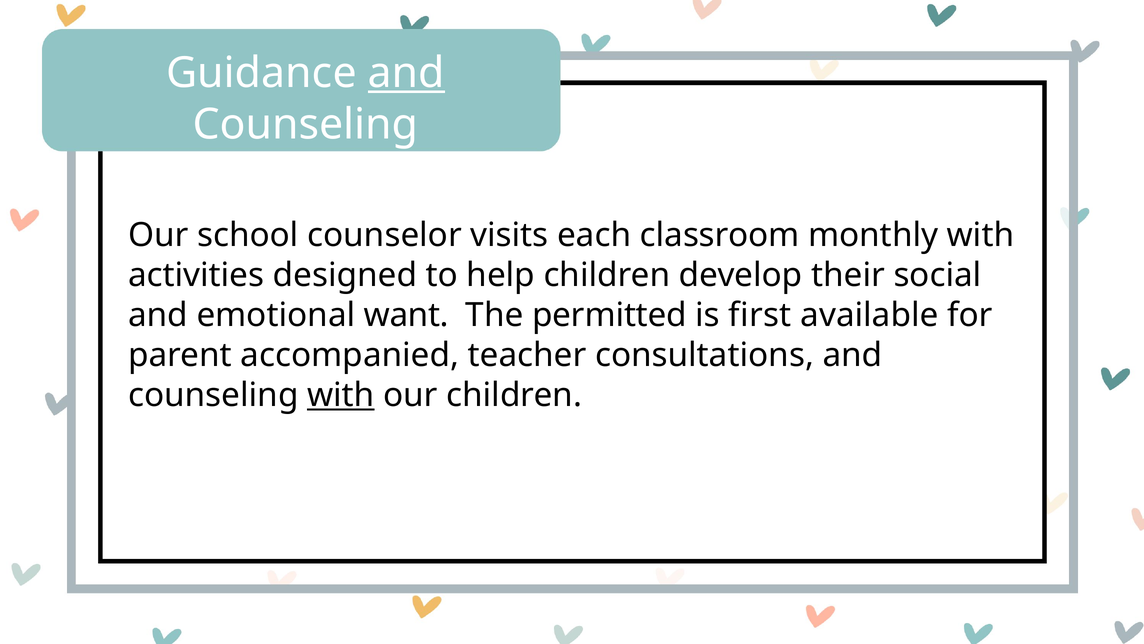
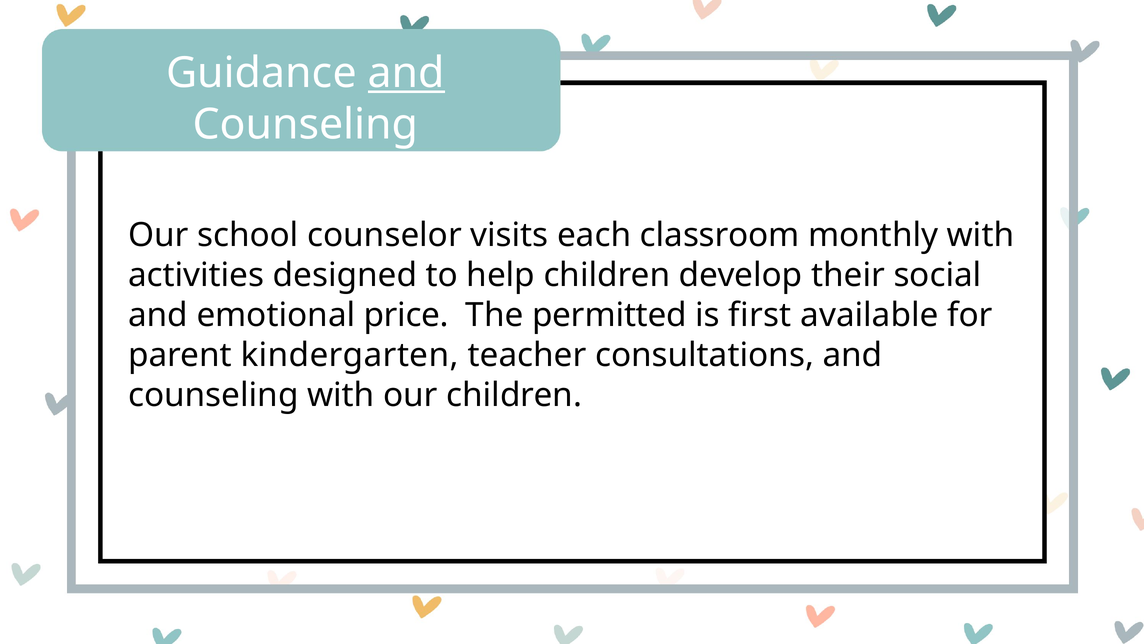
want: want -> price
accompanied: accompanied -> kindergarten
with at (341, 395) underline: present -> none
